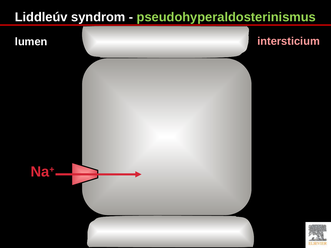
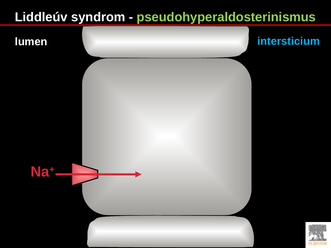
intersticium colour: pink -> light blue
